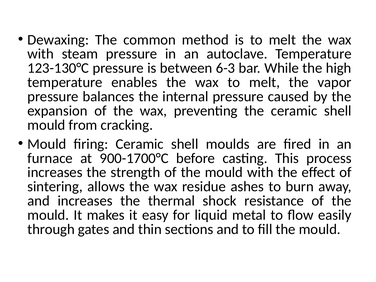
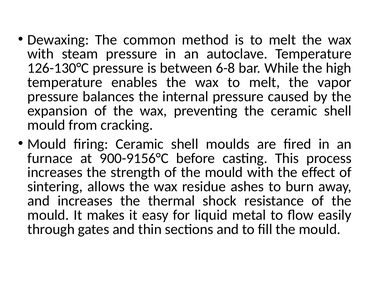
123-130°C: 123-130°C -> 126-130°C
6-3: 6-3 -> 6-8
900-1700°C: 900-1700°C -> 900-9156°C
